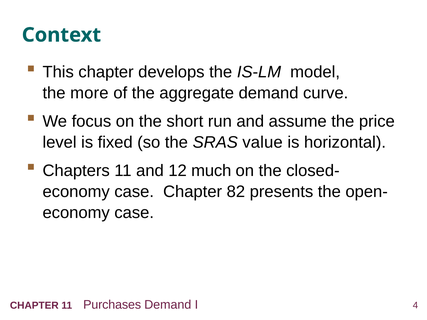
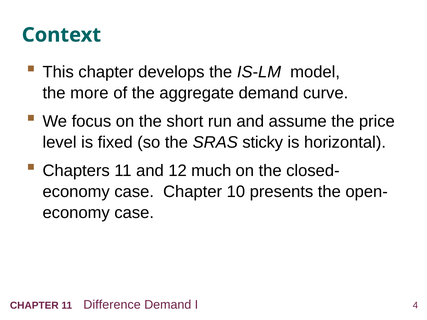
value: value -> sticky
82: 82 -> 10
Purchases: Purchases -> Difference
